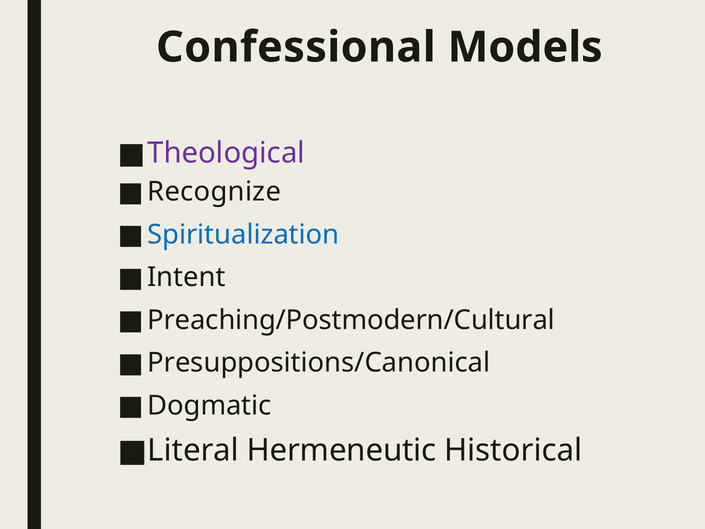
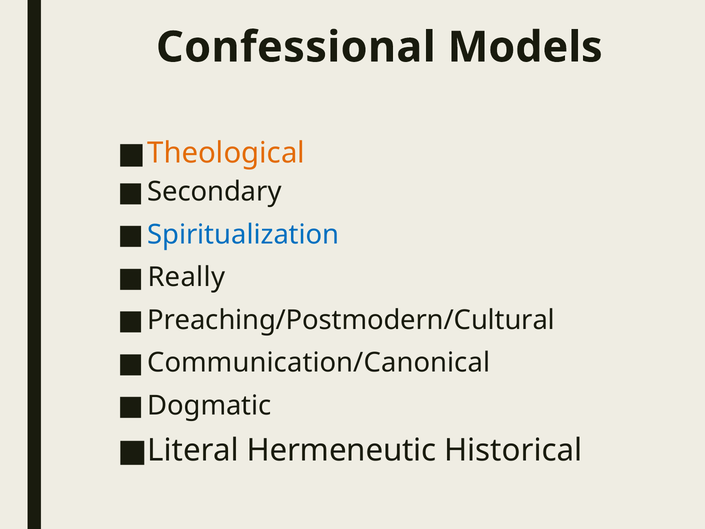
Theological colour: purple -> orange
Recognize: Recognize -> Secondary
Intent: Intent -> Really
Presuppositions/Canonical: Presuppositions/Canonical -> Communication/Canonical
